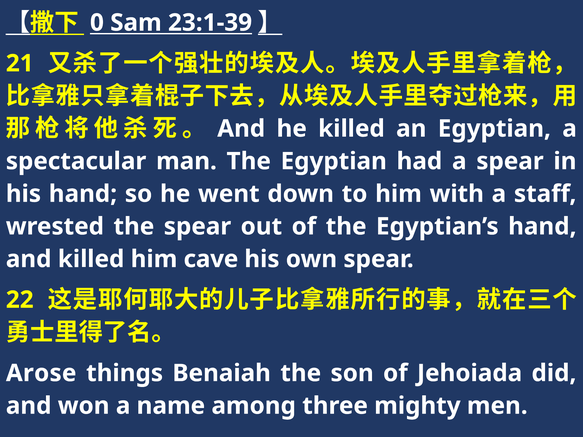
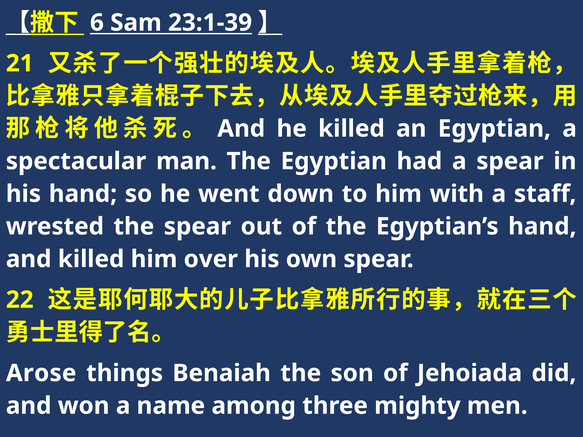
0: 0 -> 6
cave: cave -> over
